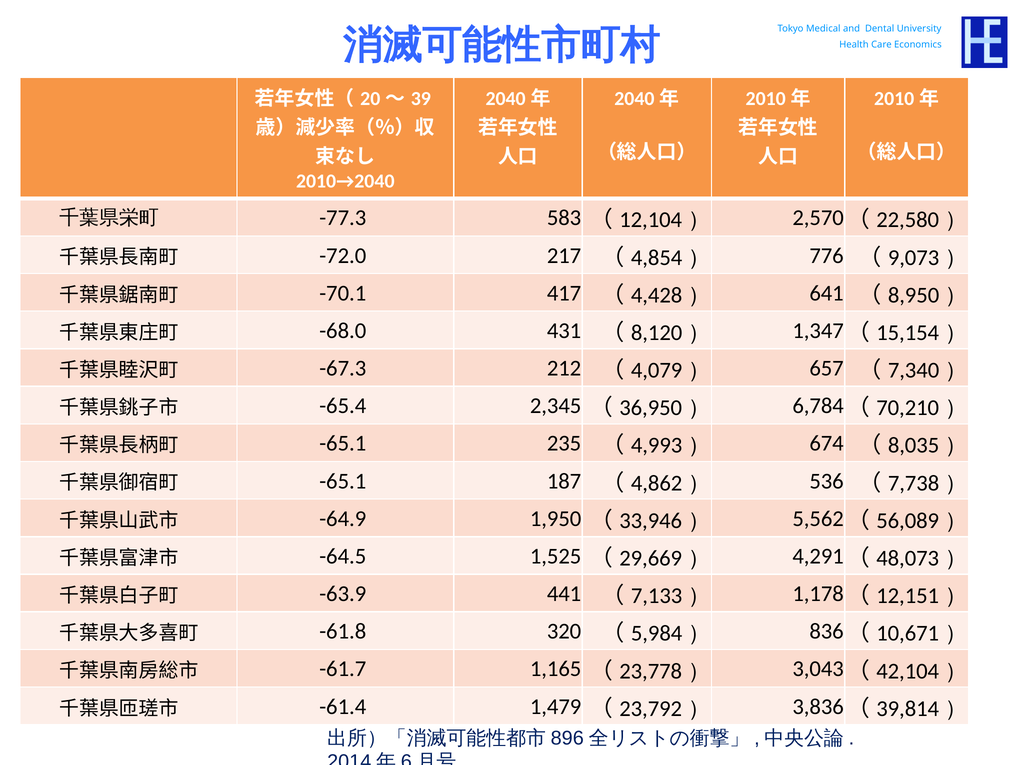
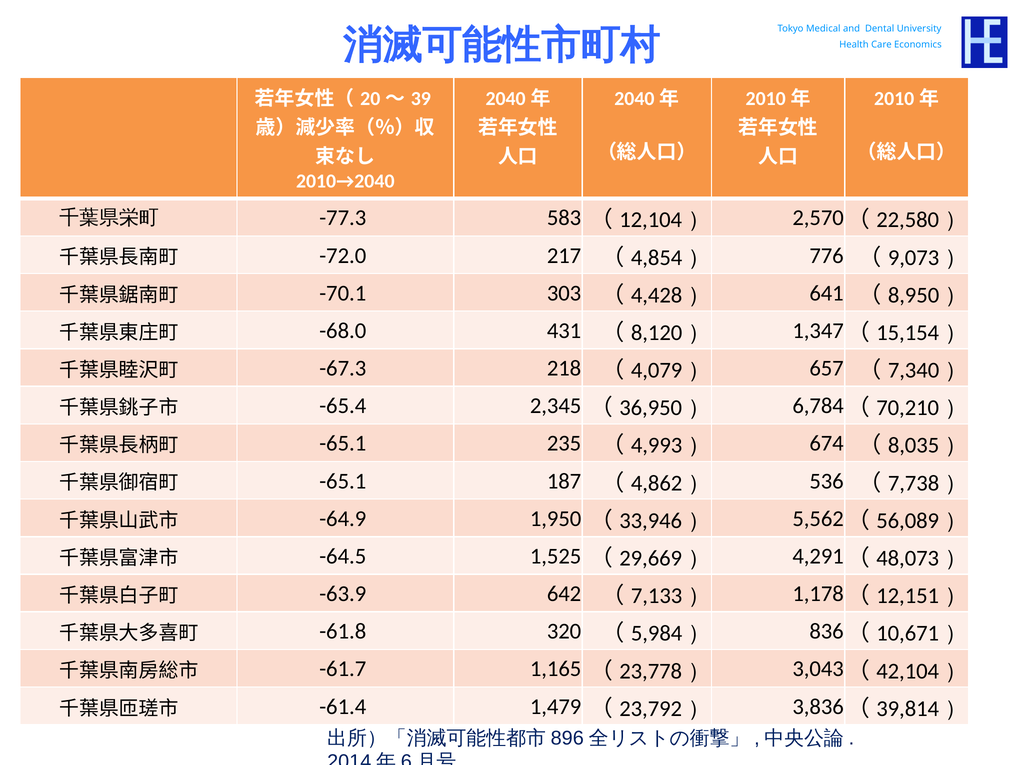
417: 417 -> 303
212: 212 -> 218
441: 441 -> 642
